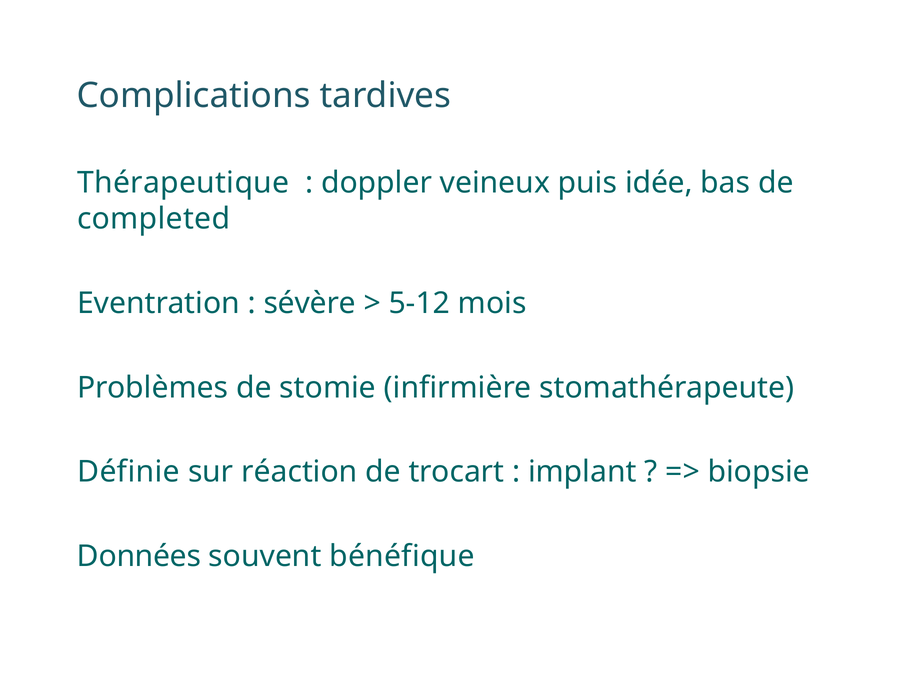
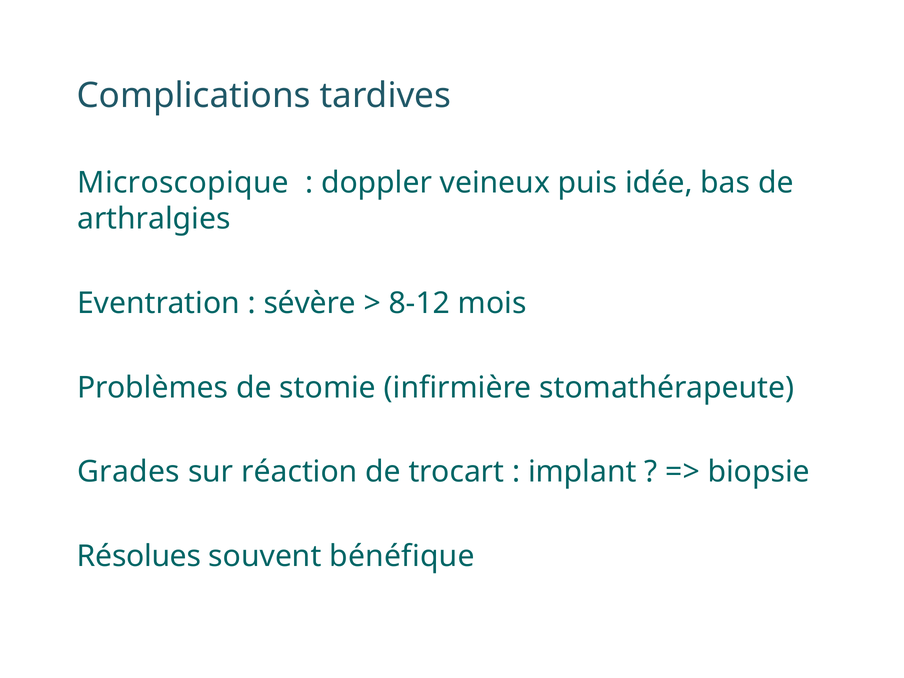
Thérapeutique: Thérapeutique -> Microscopique
completed: completed -> arthralgies
5-12: 5-12 -> 8-12
Définie: Définie -> Grades
Données: Données -> Résolues
